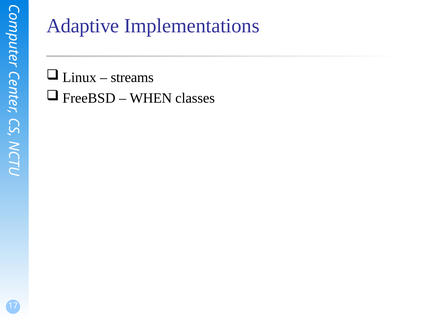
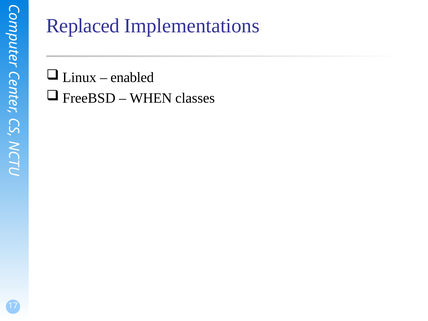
Adaptive: Adaptive -> Replaced
streams: streams -> enabled
